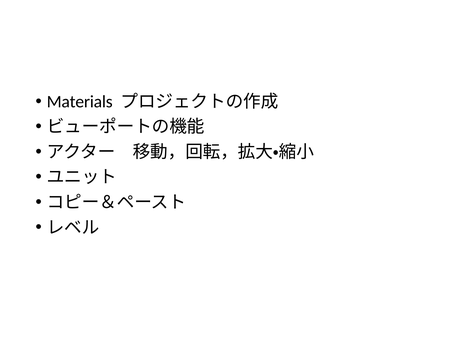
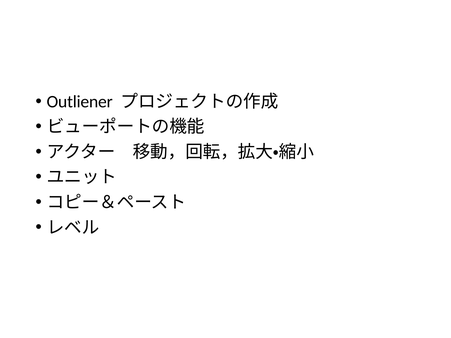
Materials: Materials -> Outliener
